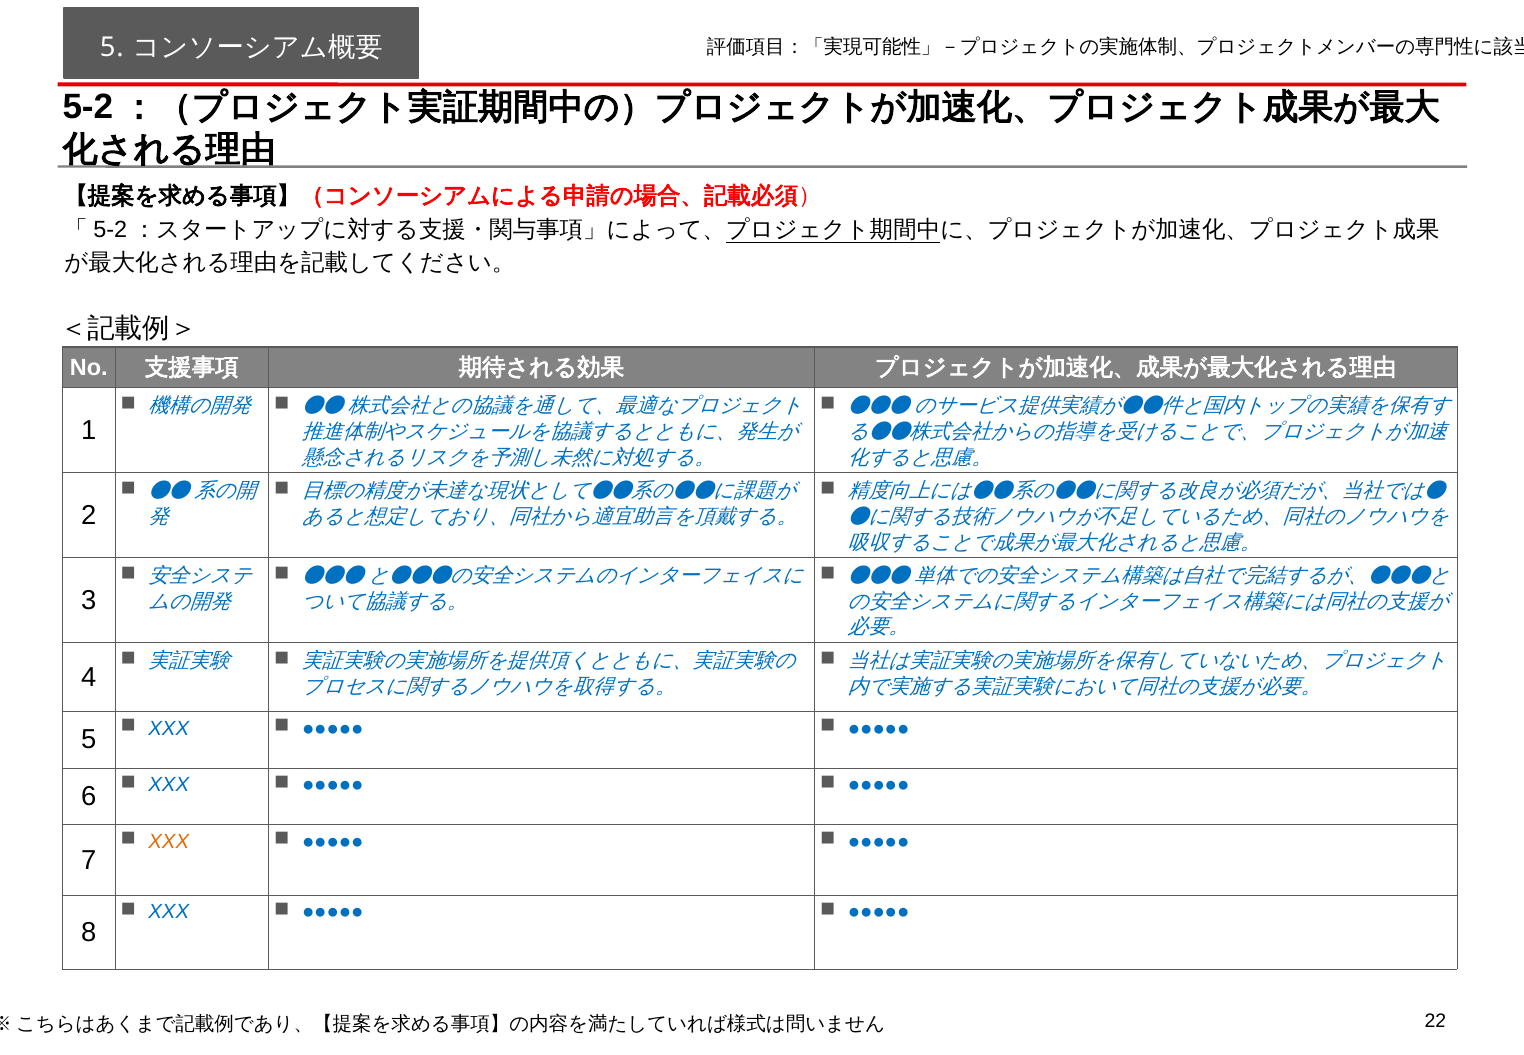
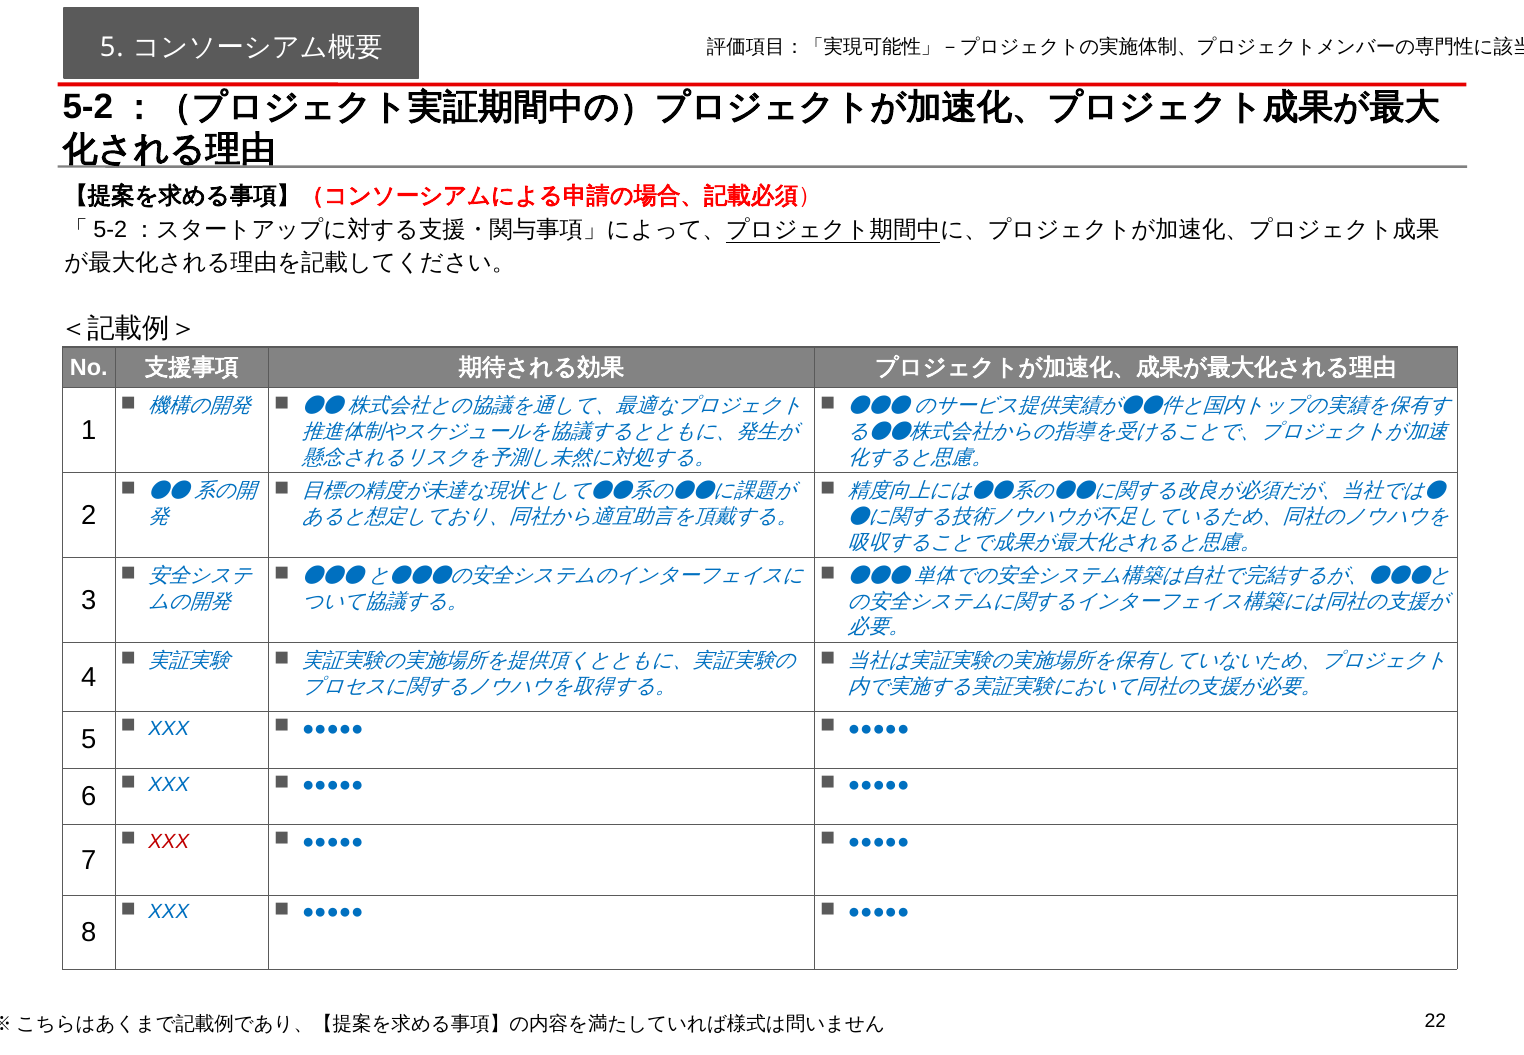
XXX at (169, 842) colour: orange -> red
